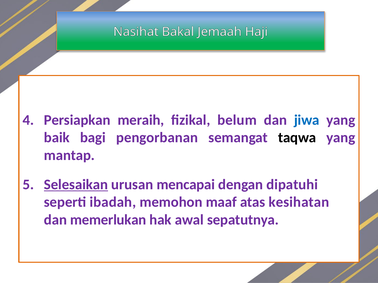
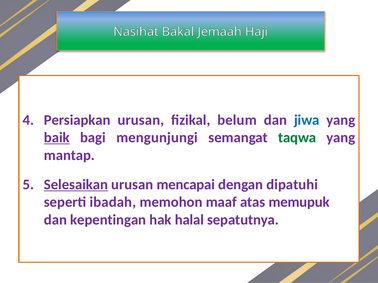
Persiapkan meraih: meraih -> urusan
baik underline: none -> present
pengorbanan: pengorbanan -> mengunjungi
taqwa colour: black -> green
kesihatan: kesihatan -> memupuk
memerlukan: memerlukan -> kepentingan
awal: awal -> halal
